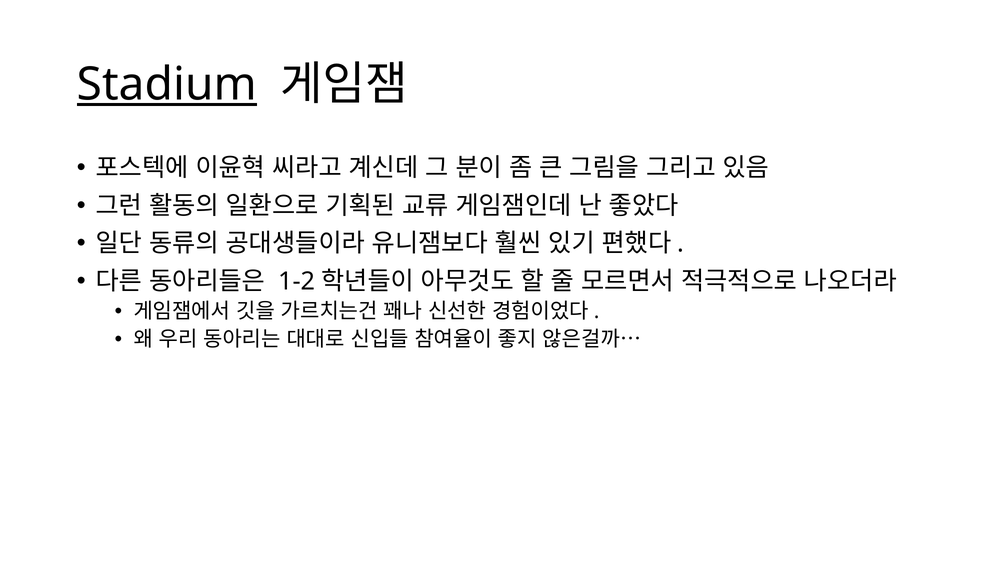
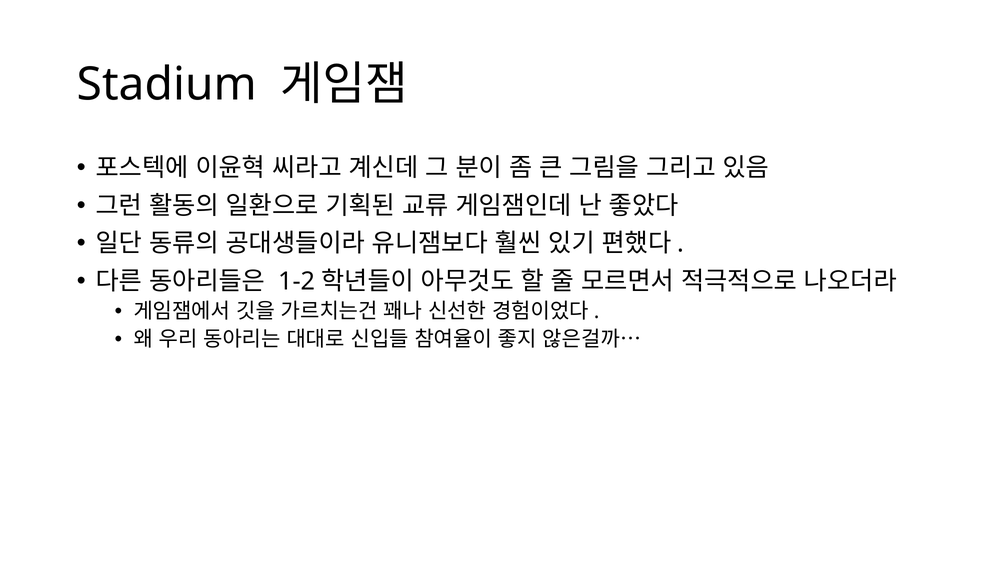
Stadium underline: present -> none
